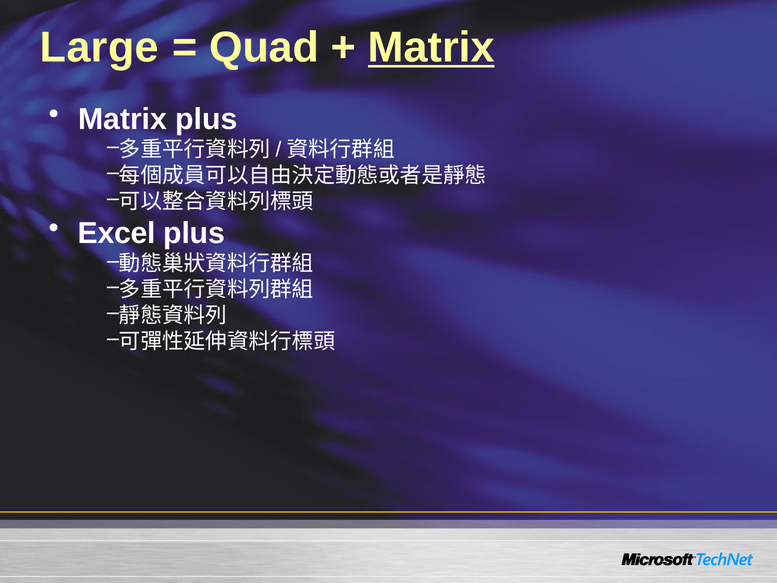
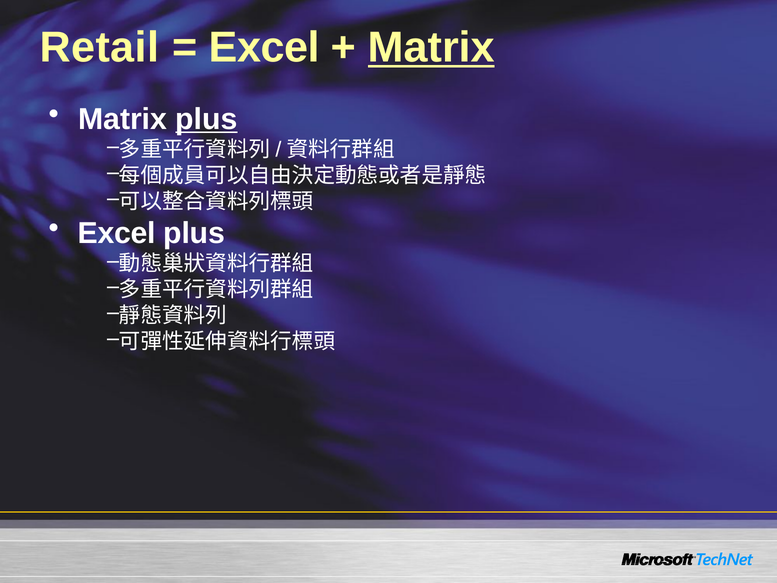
Large: Large -> Retail
Quad at (264, 48): Quad -> Excel
plus at (206, 119) underline: none -> present
